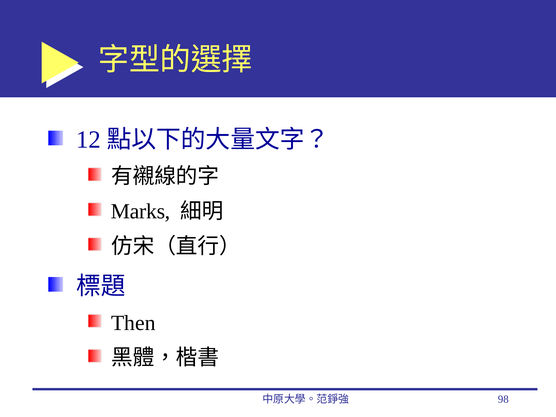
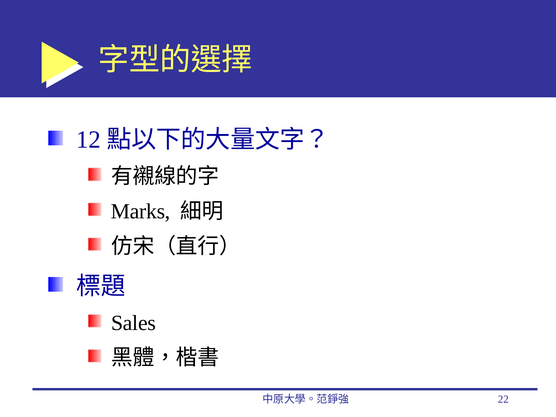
Then: Then -> Sales
98: 98 -> 22
